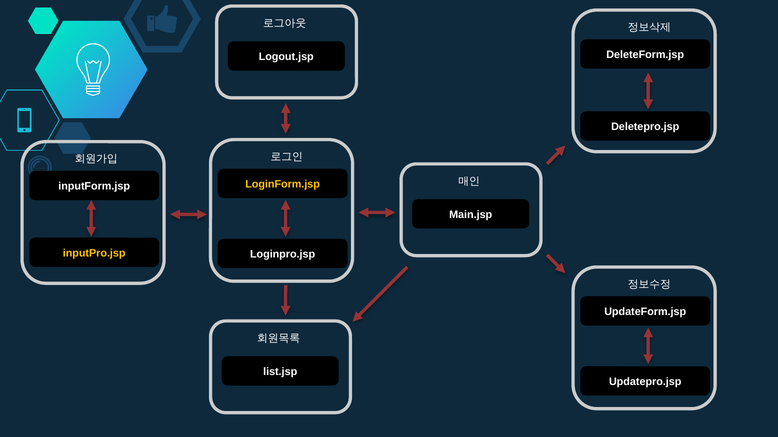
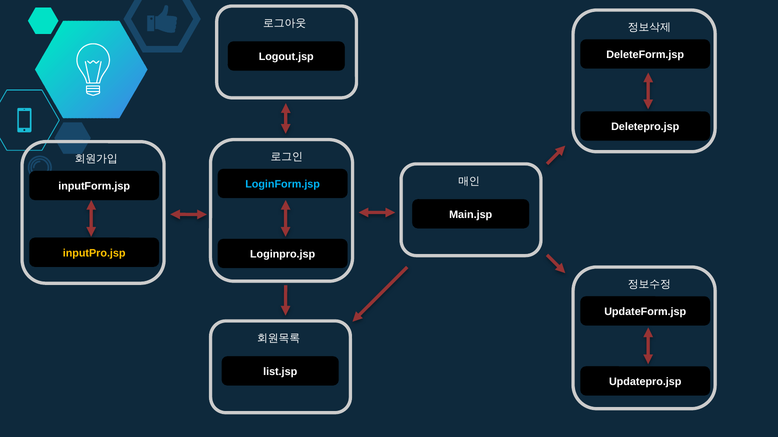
LoginForm.jsp colour: yellow -> light blue
